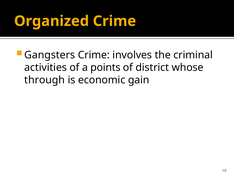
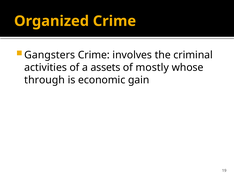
points: points -> assets
district: district -> mostly
